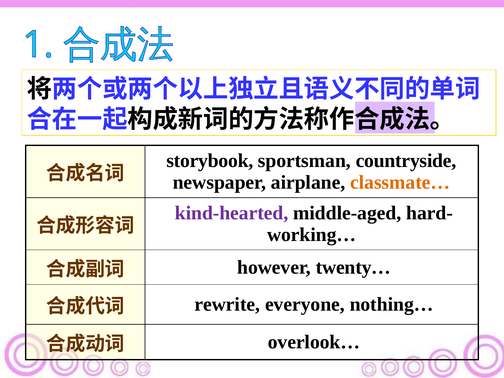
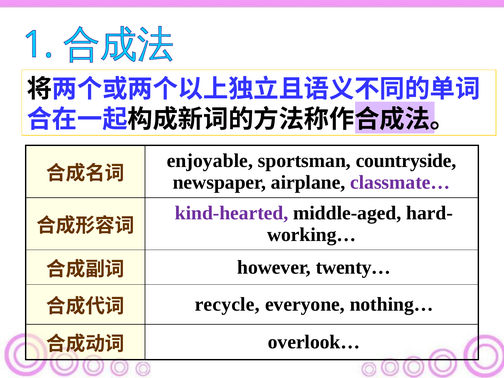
storybook: storybook -> enjoyable
classmate… colour: orange -> purple
rewrite: rewrite -> recycle
